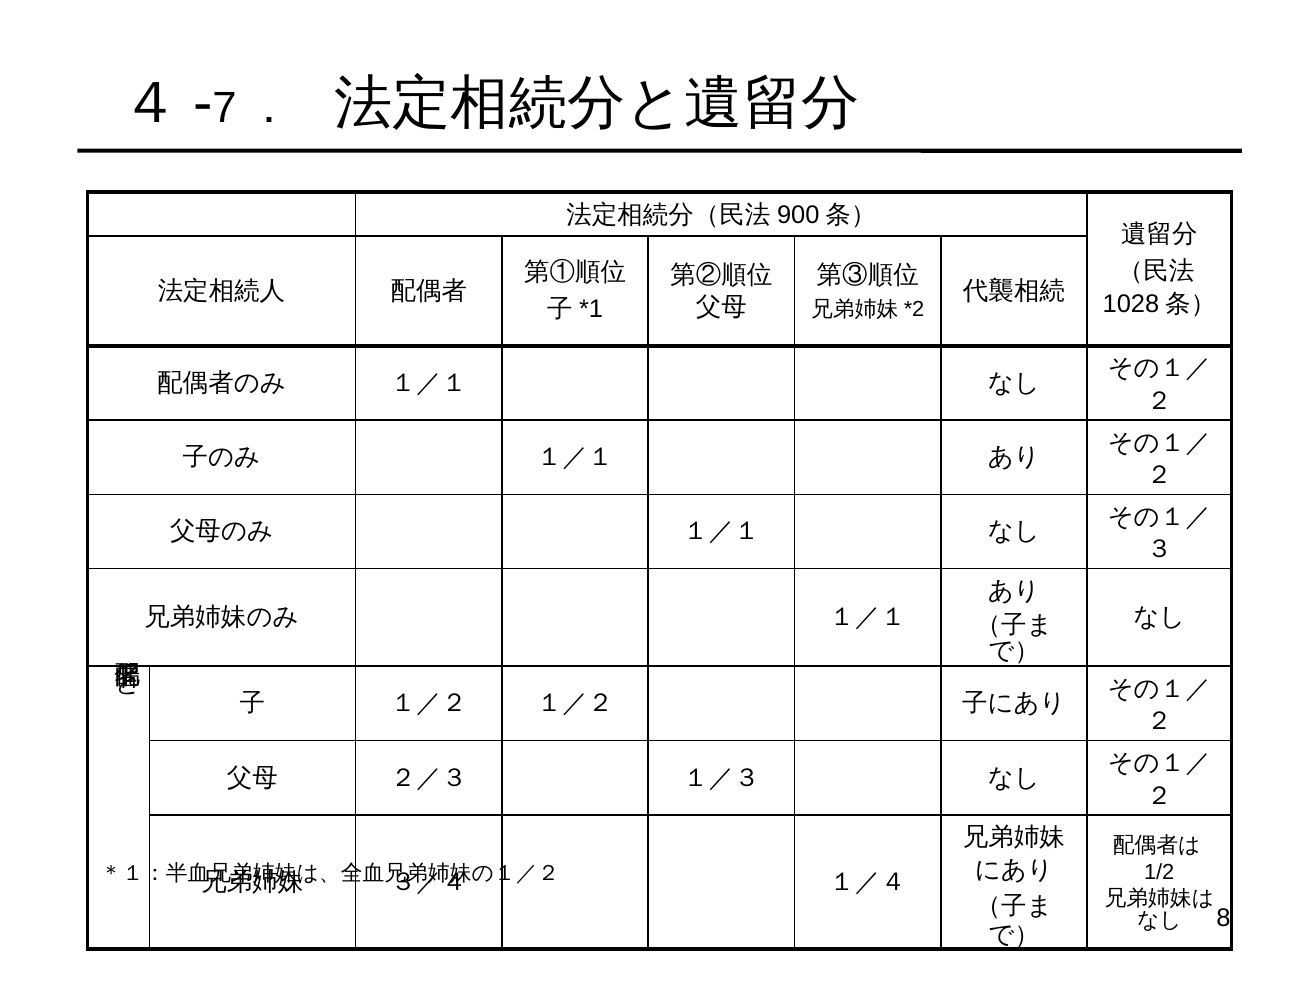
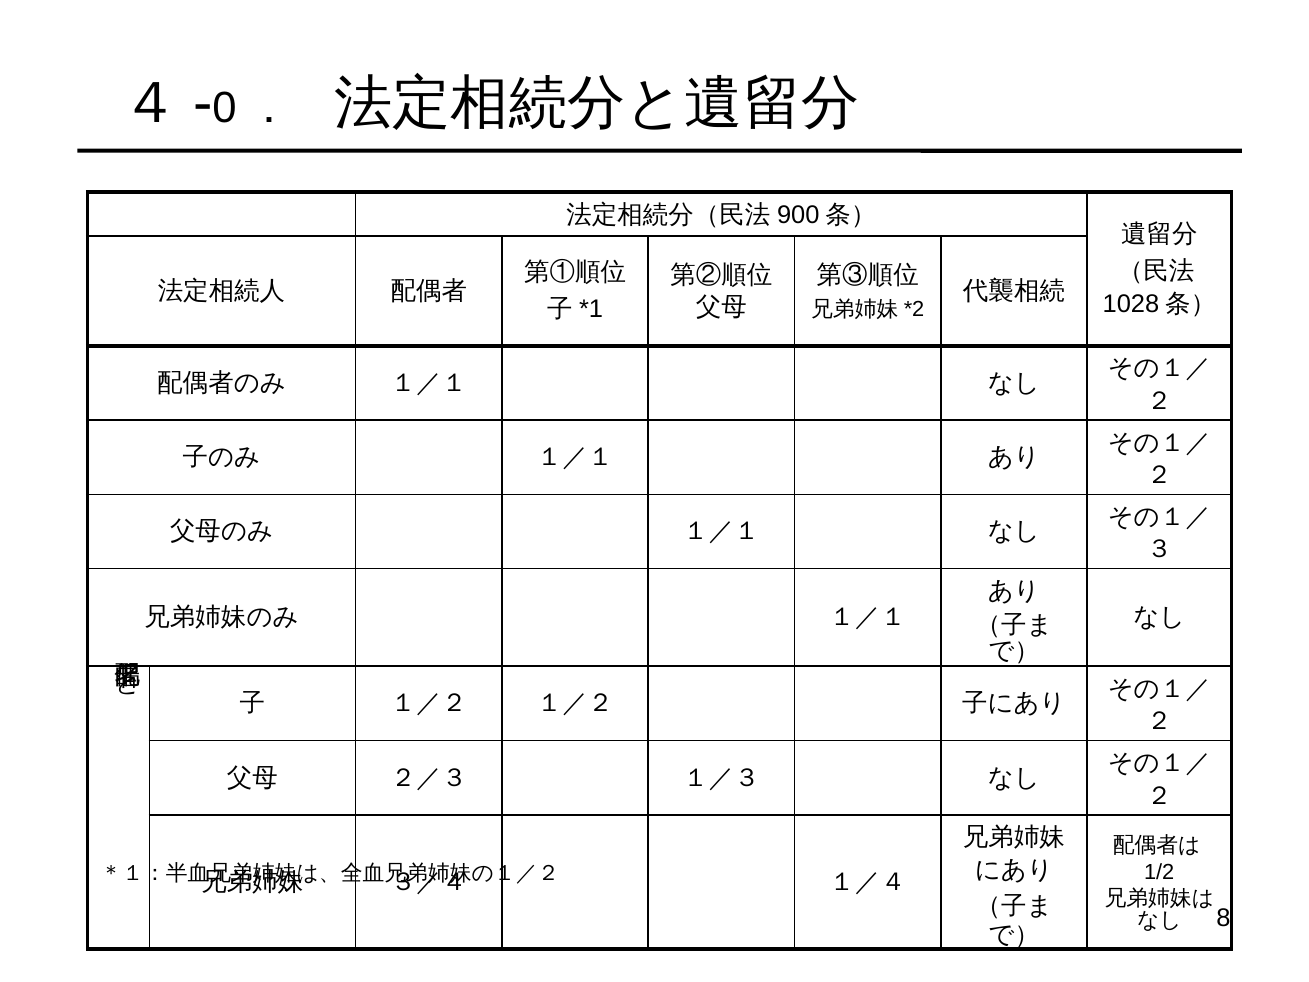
7: 7 -> 0
